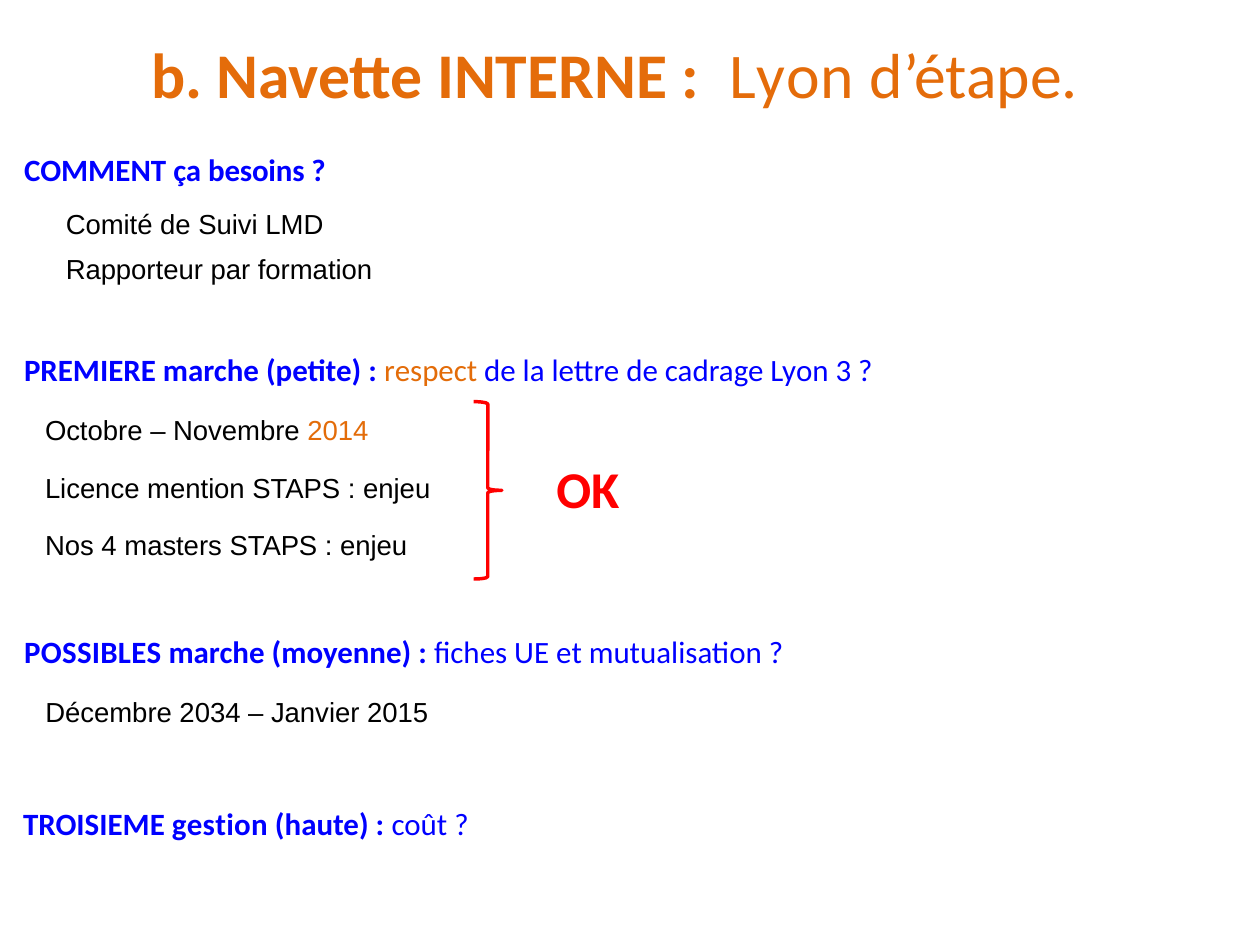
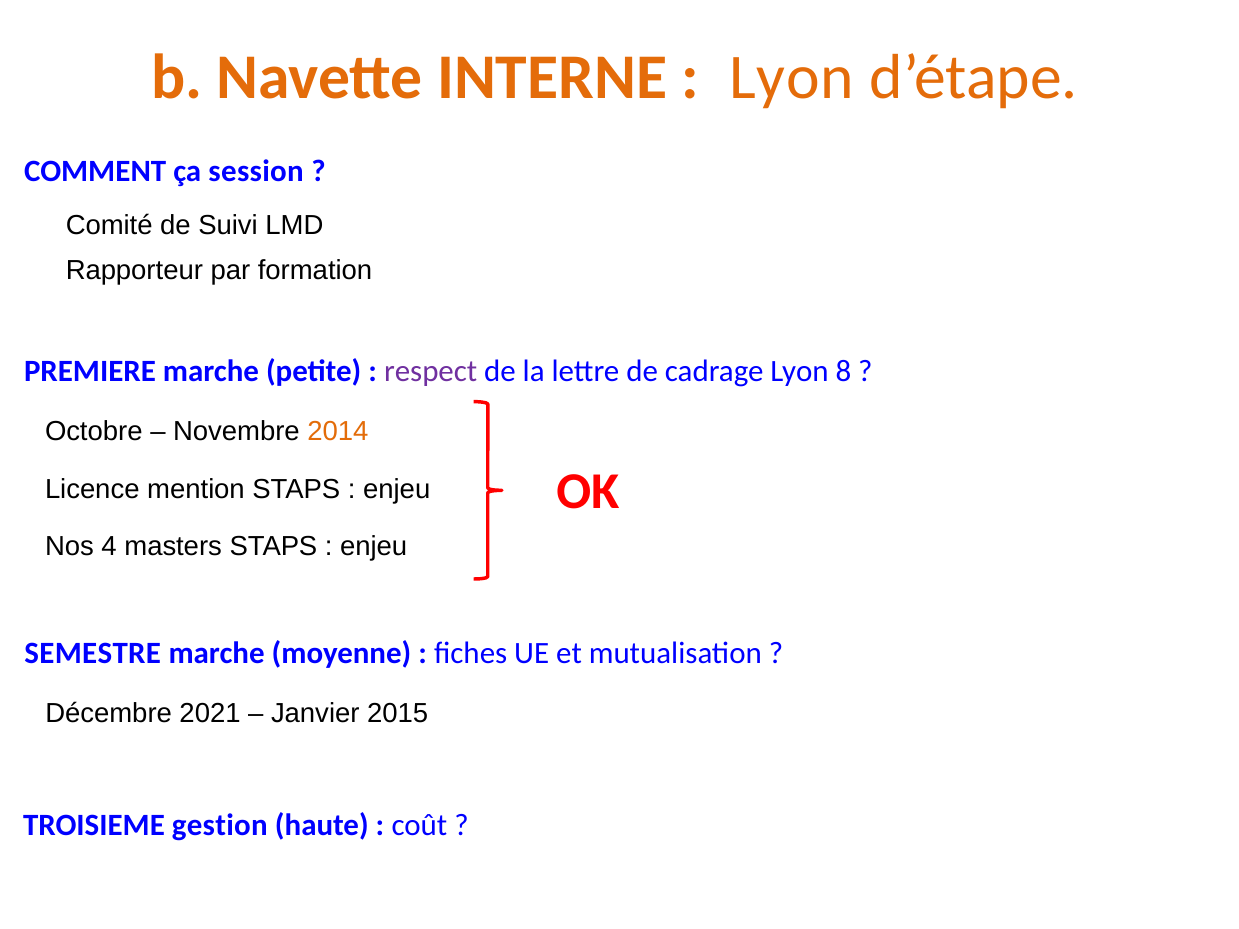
besoins: besoins -> session
respect colour: orange -> purple
3: 3 -> 8
POSSIBLES: POSSIBLES -> SEMESTRE
2034: 2034 -> 2021
